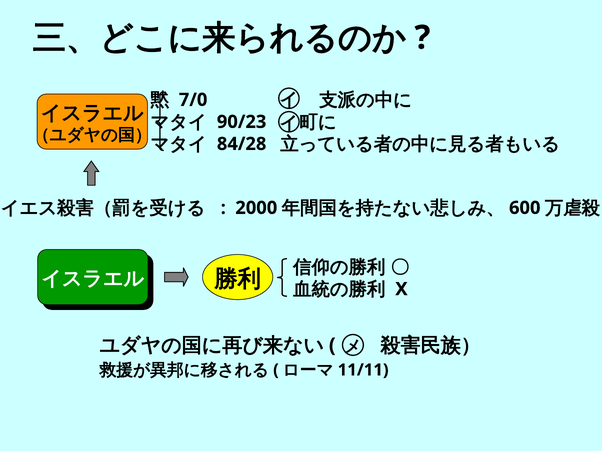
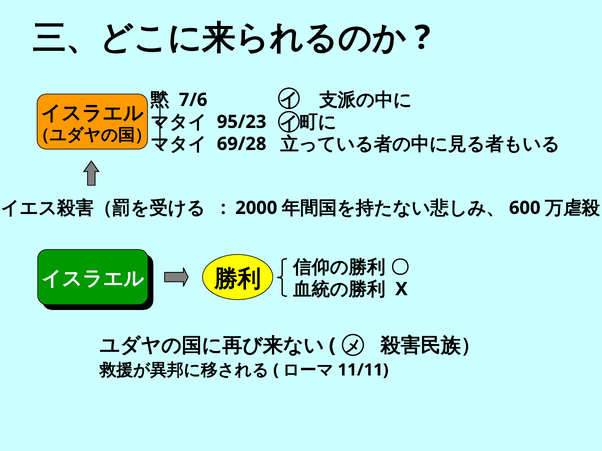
7/0: 7/0 -> 7/6
90/23: 90/23 -> 95/23
84/28: 84/28 -> 69/28
